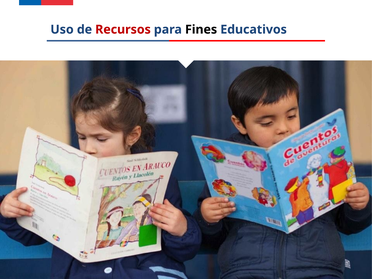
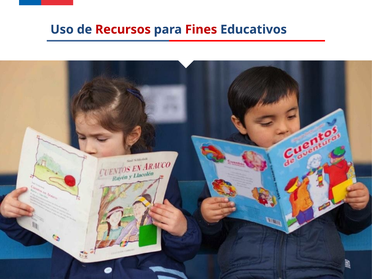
Fines colour: black -> red
